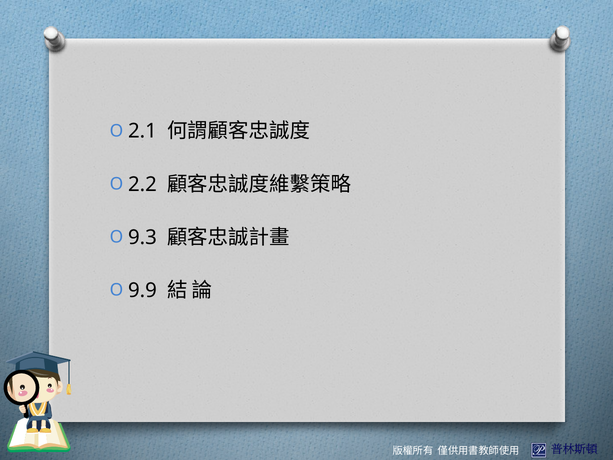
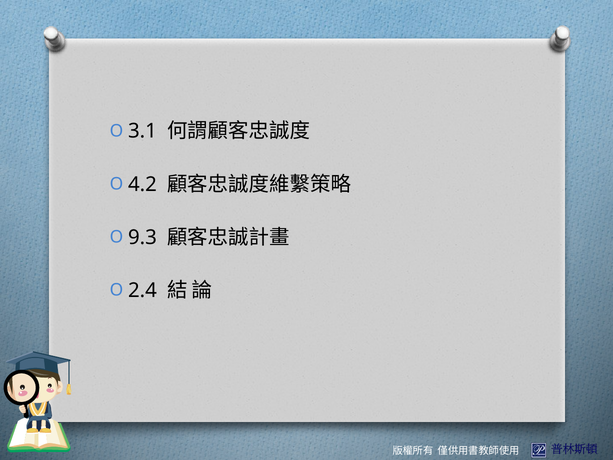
2.1: 2.1 -> 3.1
2.2: 2.2 -> 4.2
9.9: 9.9 -> 2.4
